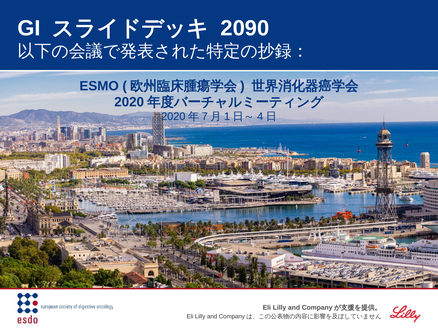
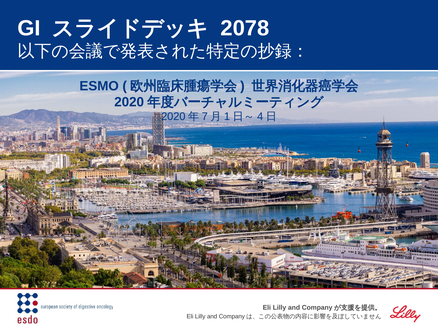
2090: 2090 -> 2078
